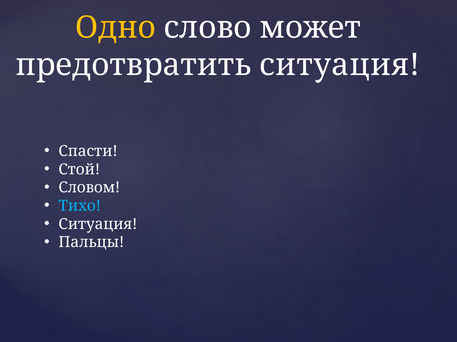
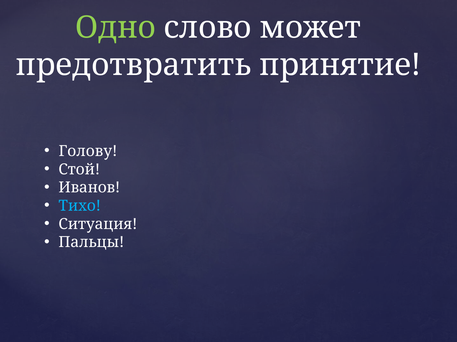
Одно colour: yellow -> light green
предотвратить ситуация: ситуация -> принятие
Спасти: Спасти -> Голову
Словом: Словом -> Иванов
